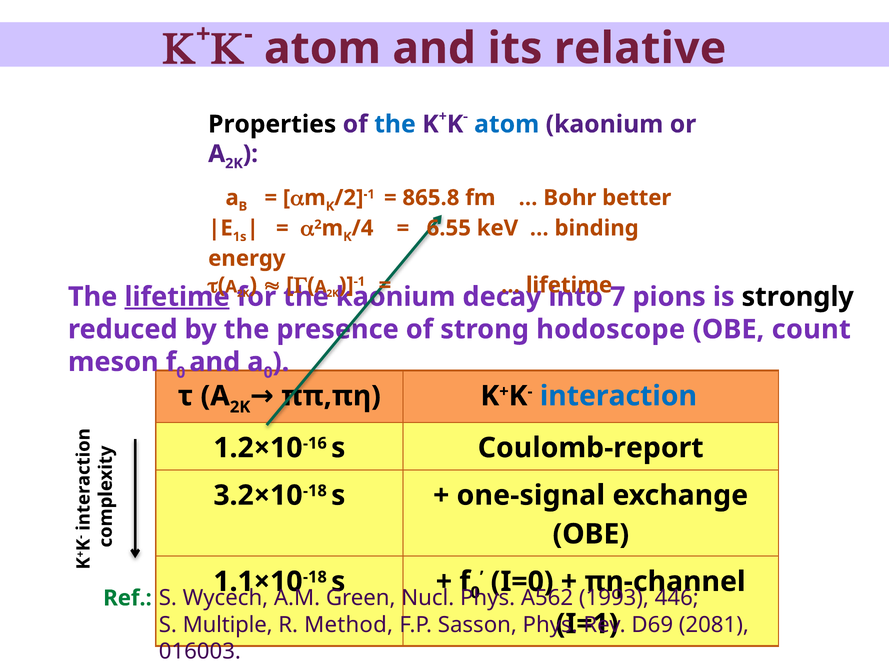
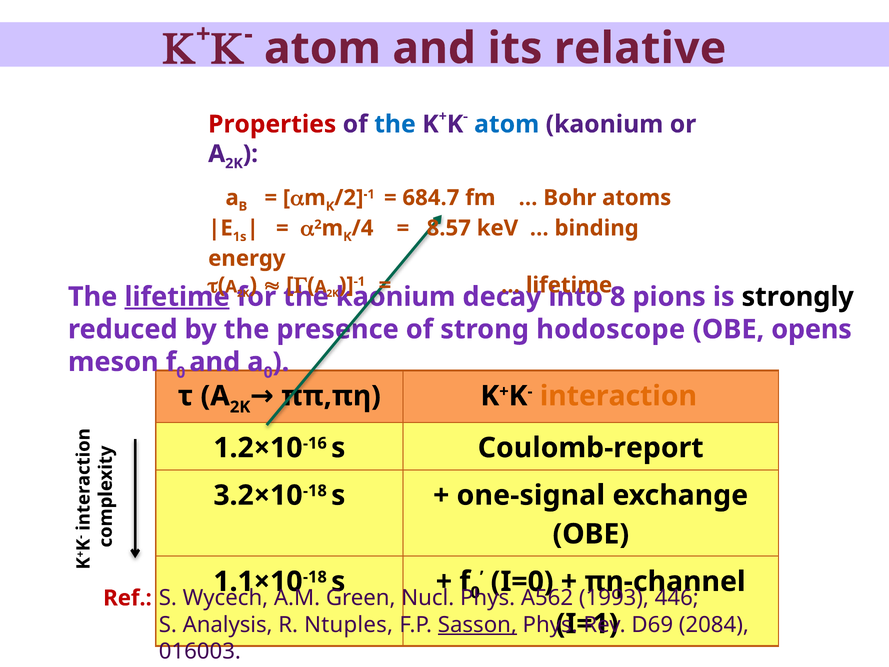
Properties colour: black -> red
865.8: 865.8 -> 684.7
better: better -> atoms
6.55: 6.55 -> 8.57
7: 7 -> 8
count: count -> opens
interaction colour: blue -> orange
Ref colour: green -> red
Multiple: Multiple -> Analysis
Method: Method -> Ntuples
Sasson underline: none -> present
2081: 2081 -> 2084
